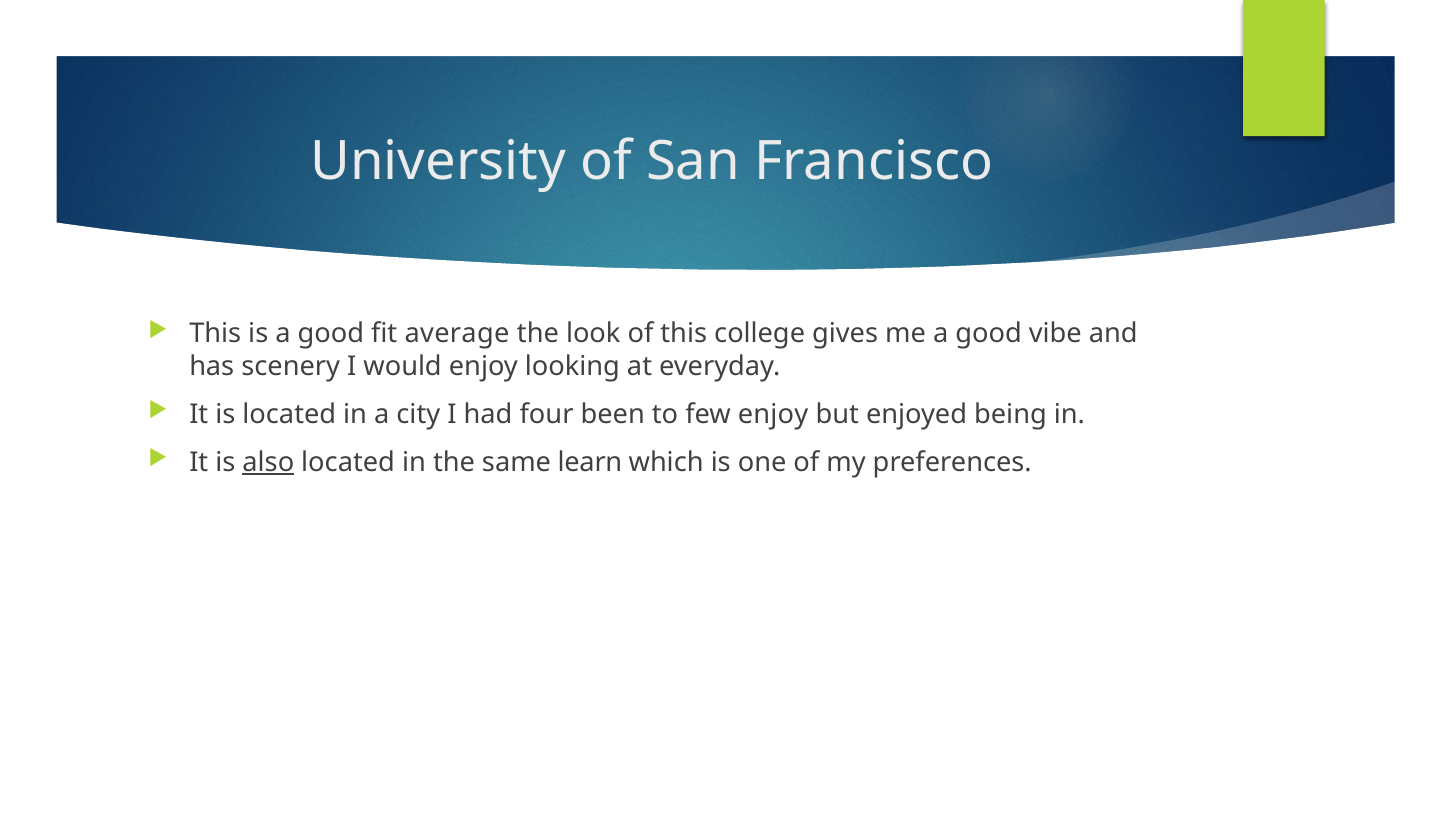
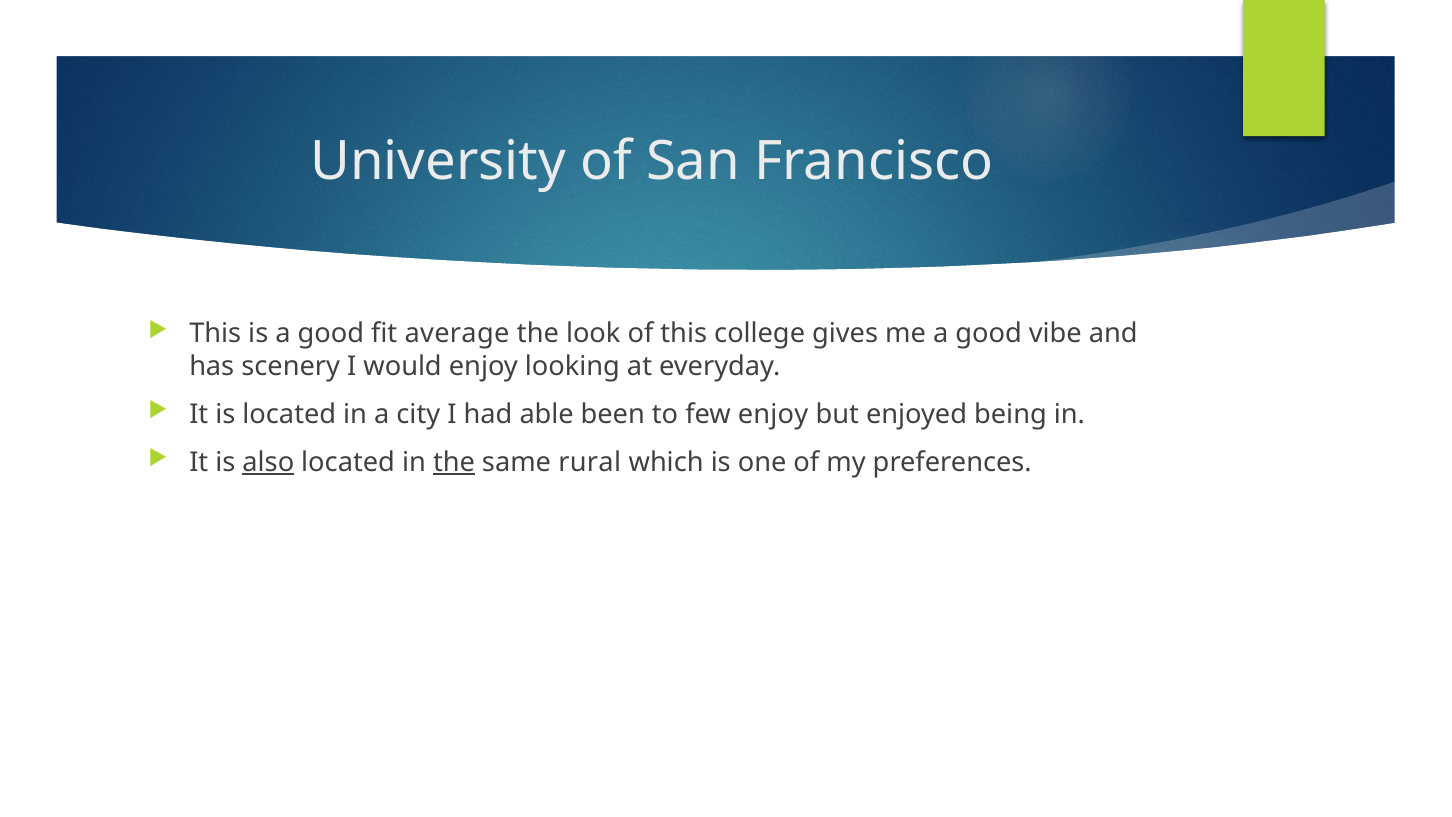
four: four -> able
the at (454, 462) underline: none -> present
learn: learn -> rural
